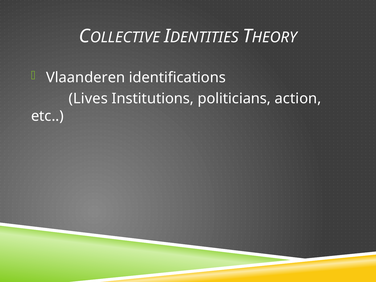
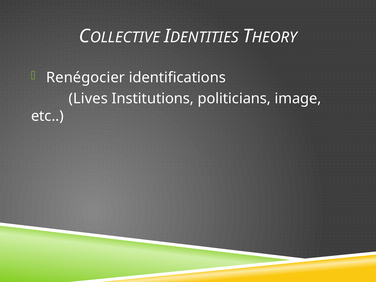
Vlaanderen: Vlaanderen -> Renégocier
action: action -> image
